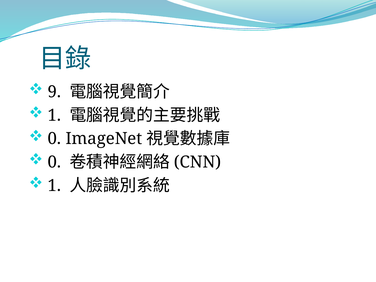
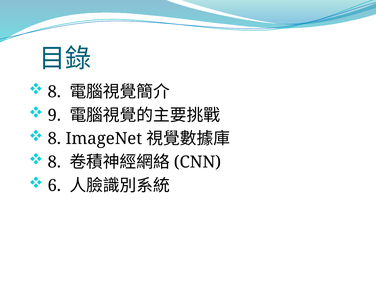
9 at (54, 92): 9 -> 8
1 at (54, 115): 1 -> 9
0 at (54, 139): 0 -> 8
0 at (54, 162): 0 -> 8
1 at (54, 186): 1 -> 6
